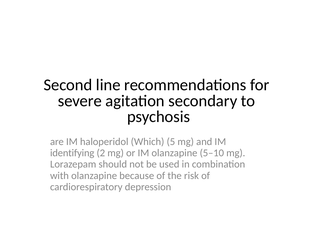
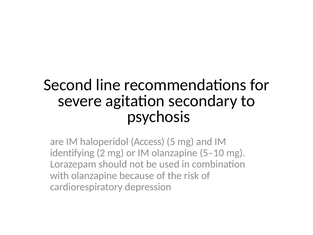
Which: Which -> Access
